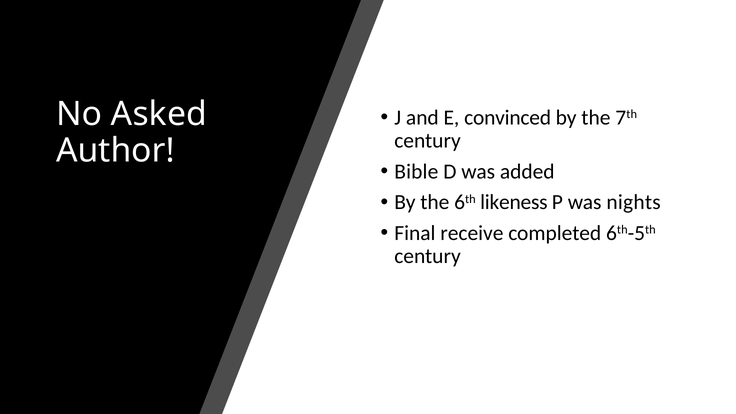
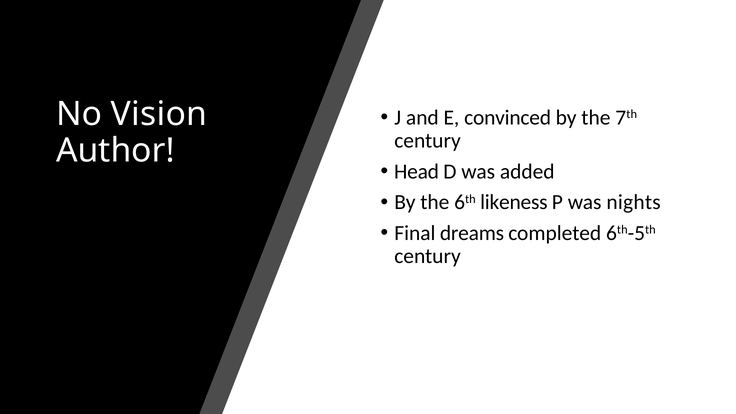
Asked: Asked -> Vision
Bible: Bible -> Head
receive: receive -> dreams
